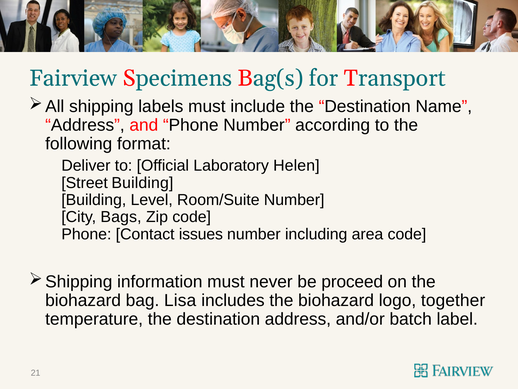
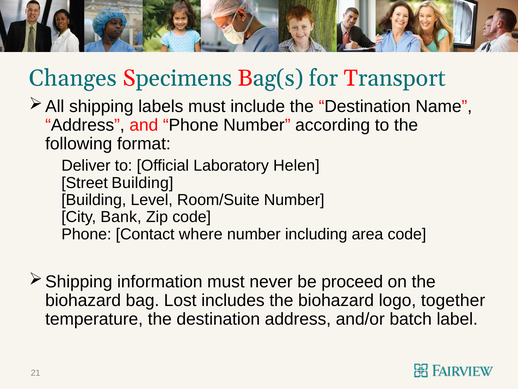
Fairview: Fairview -> Changes
Bags: Bags -> Bank
issues: issues -> where
Lisa: Lisa -> Lost
